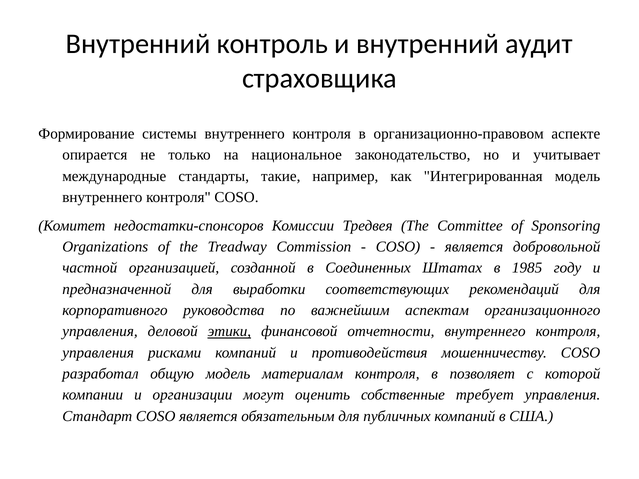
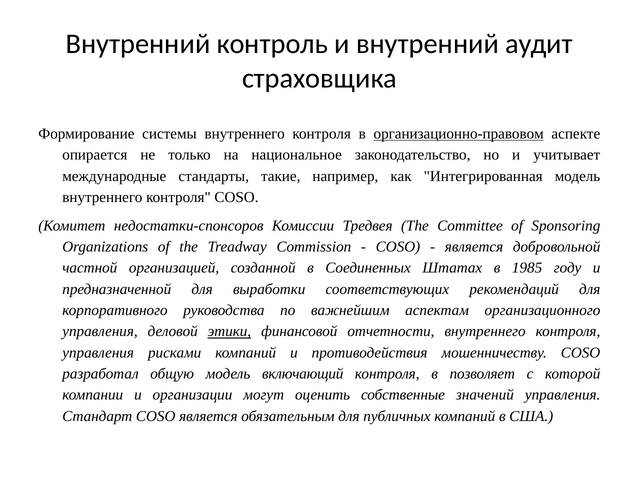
организационно-правовом underline: none -> present
материалам: материалам -> включающий
требует: требует -> значений
